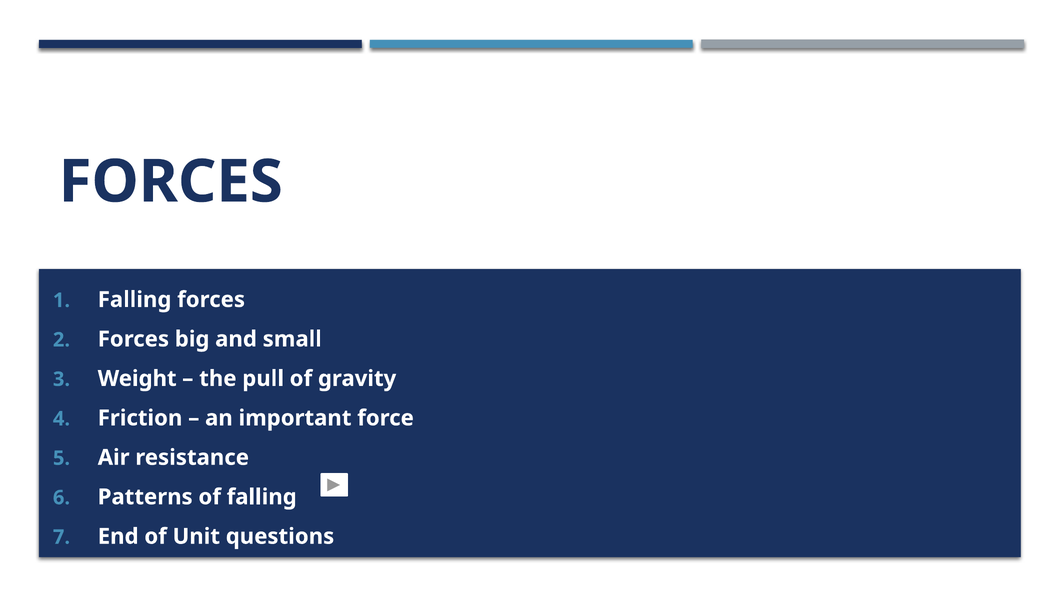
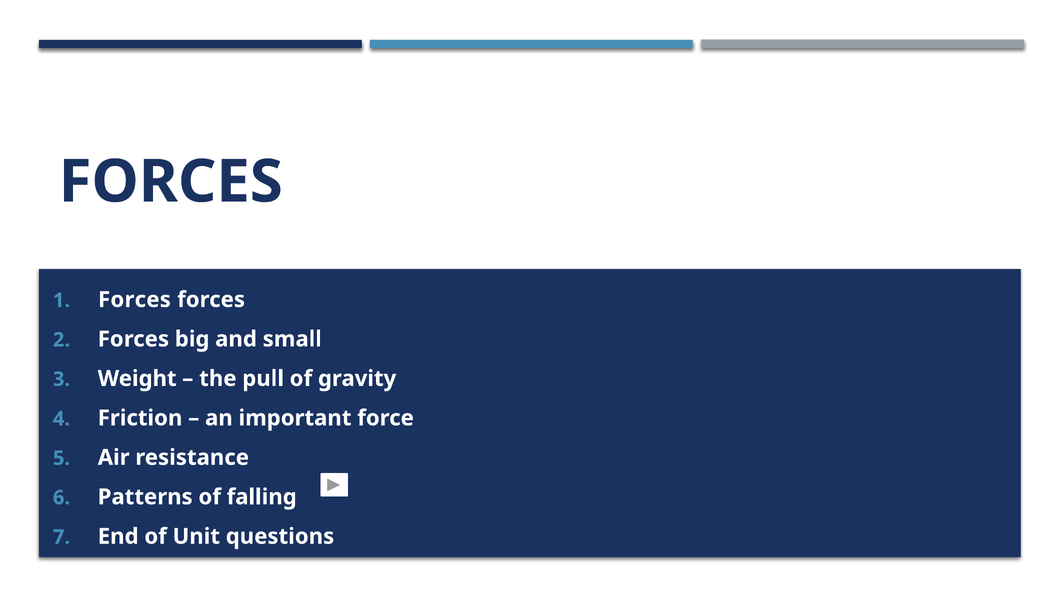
Falling at (135, 300): Falling -> Forces
